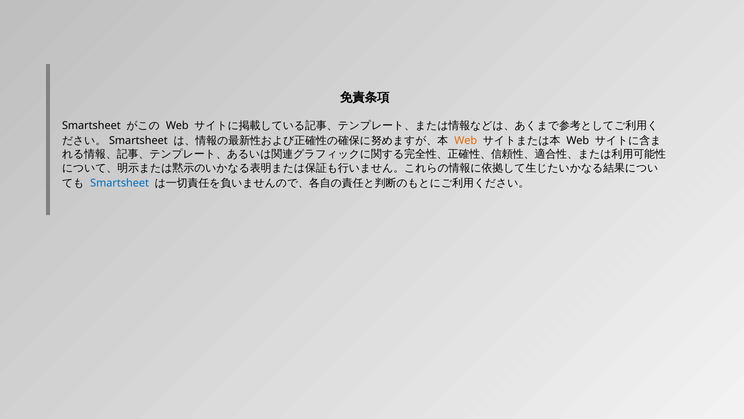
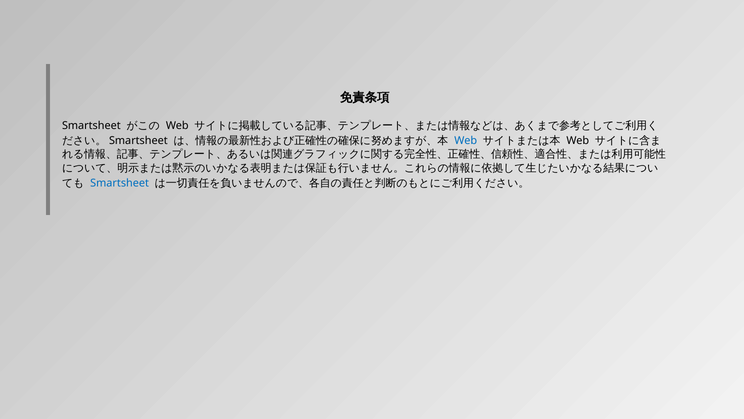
Web at (466, 140) colour: orange -> blue
